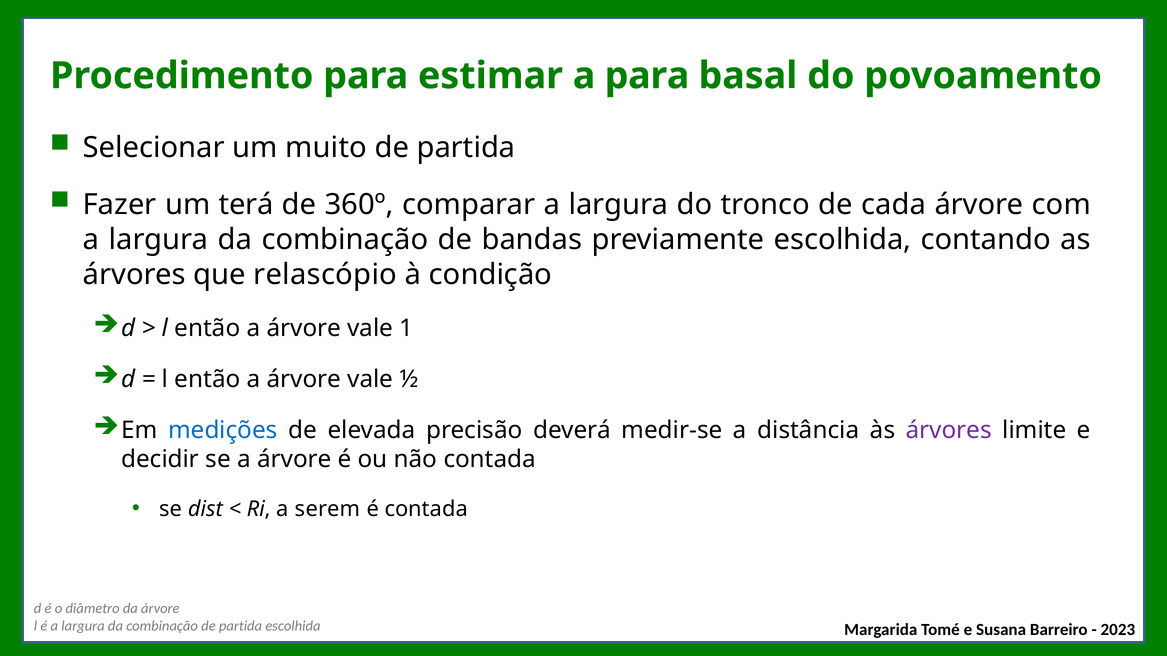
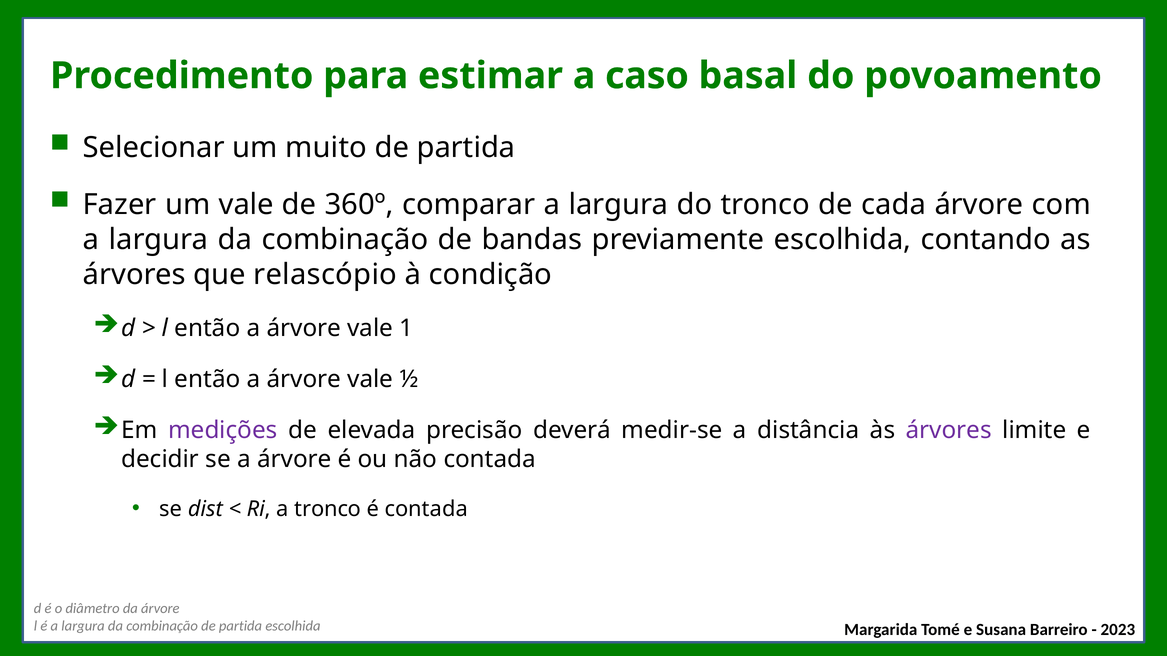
a para: para -> caso
um terá: terá -> vale
medições colour: blue -> purple
a serem: serem -> tronco
